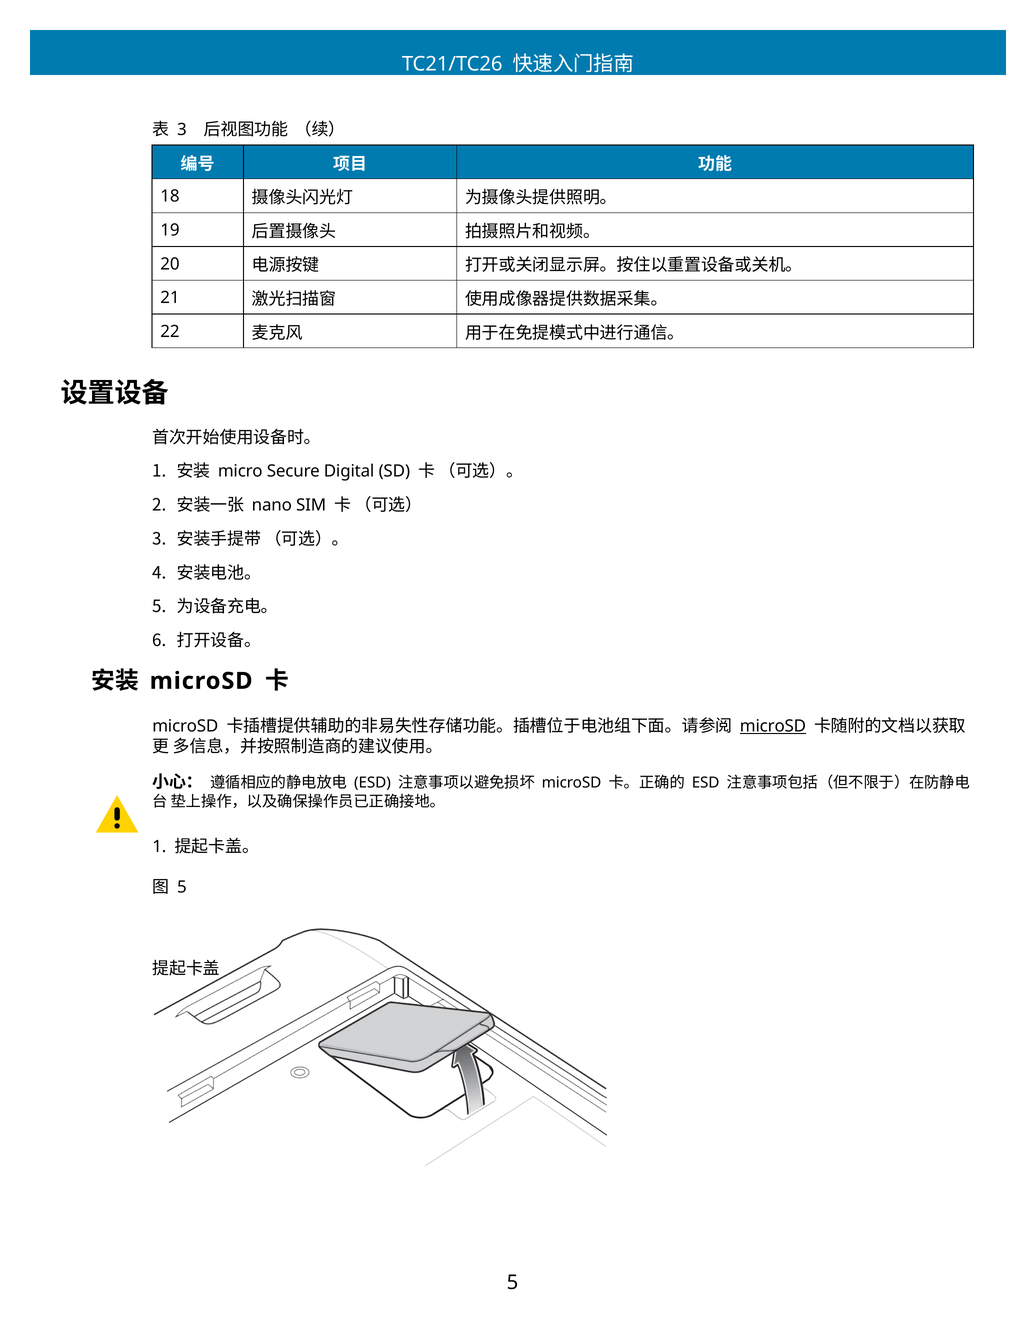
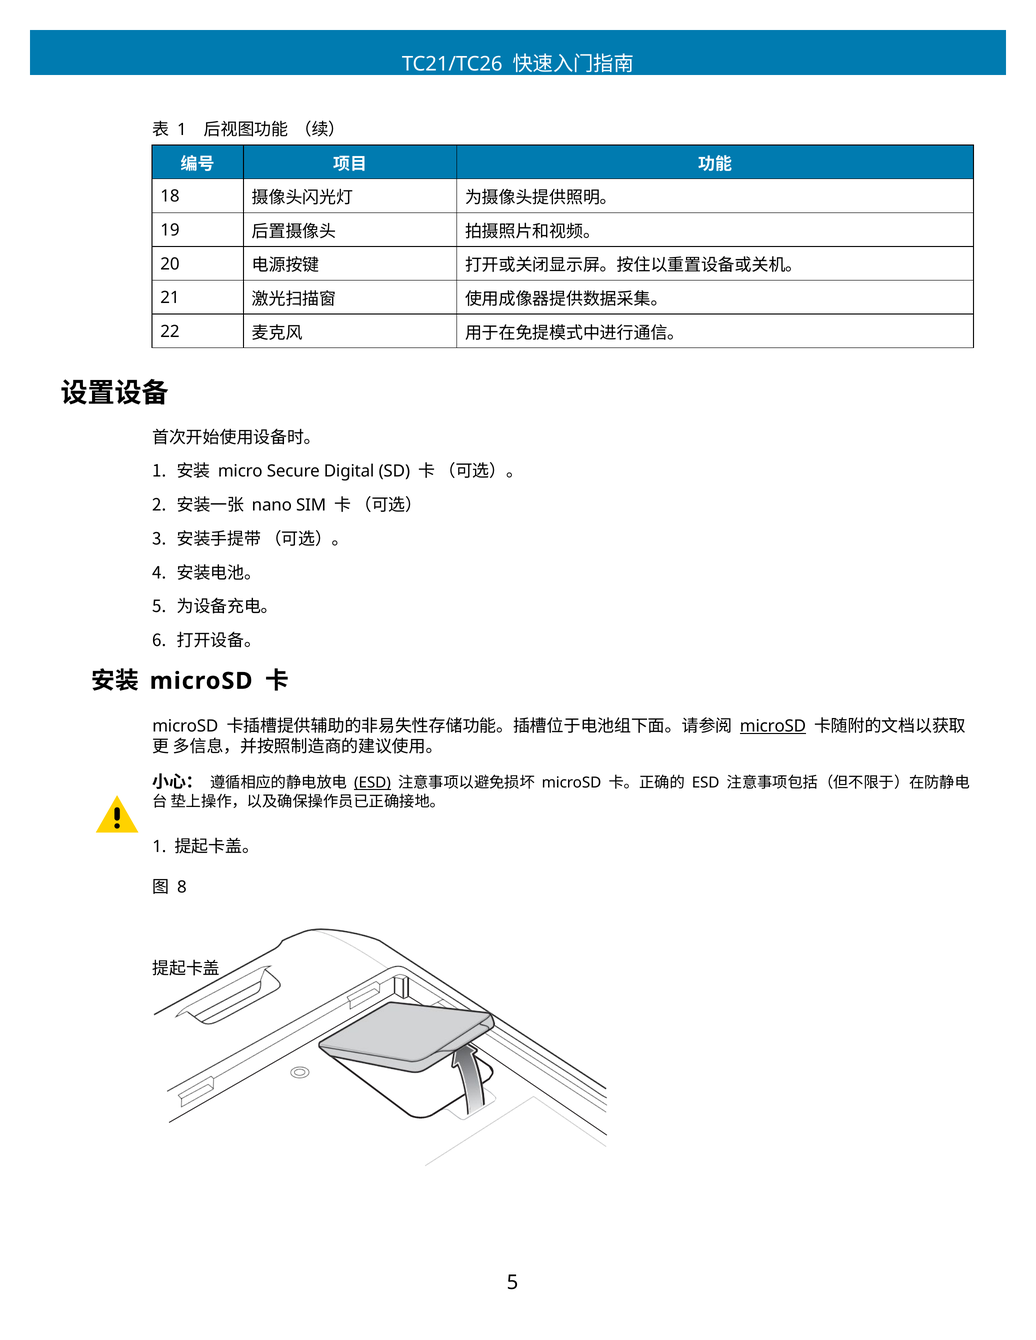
3 at (182, 130): 3 -> 1
ESD at (372, 783) underline: none -> present
5 at (182, 888): 5 -> 8
